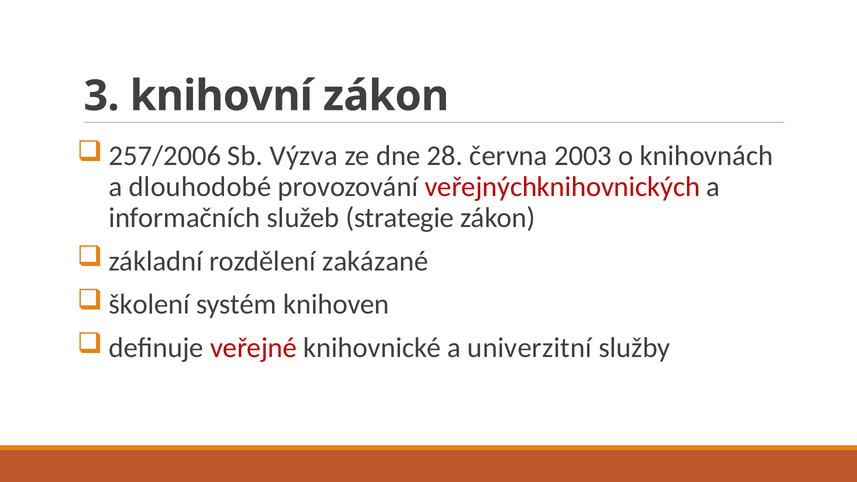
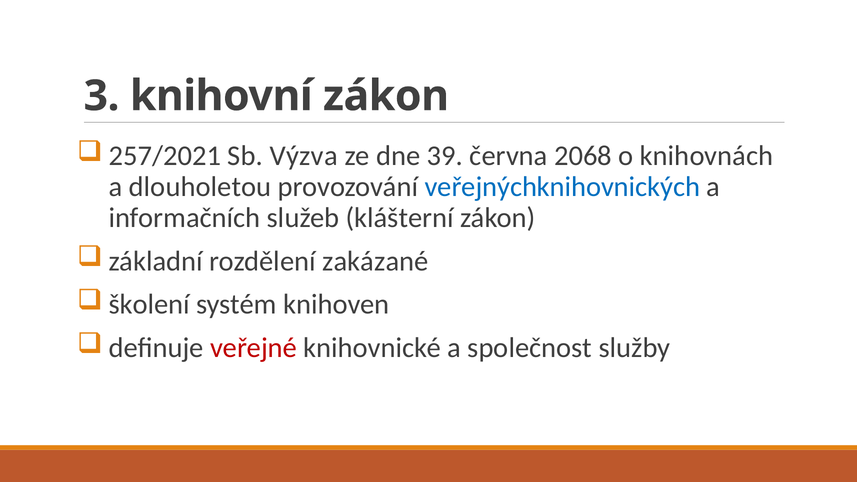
257/2006: 257/2006 -> 257/2021
28: 28 -> 39
2003: 2003 -> 2068
dlouhodobé: dlouhodobé -> dlouholetou
veřejnýchknihovnických colour: red -> blue
strategie: strategie -> klášterní
univerzitní: univerzitní -> společnost
